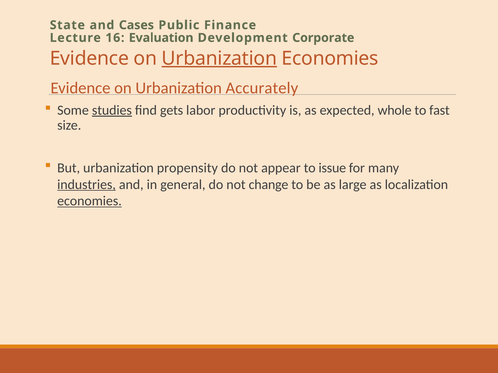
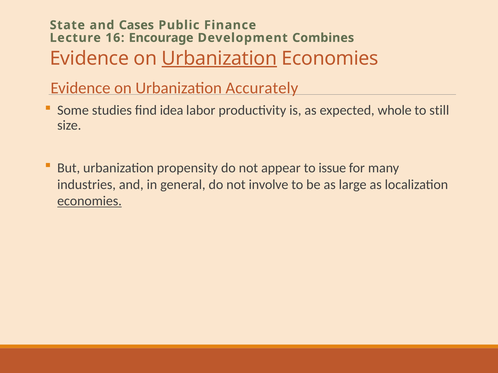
Evaluation: Evaluation -> Encourage
Corporate: Corporate -> Combines
studies underline: present -> none
gets: gets -> idea
fast: fast -> still
industries underline: present -> none
change: change -> involve
